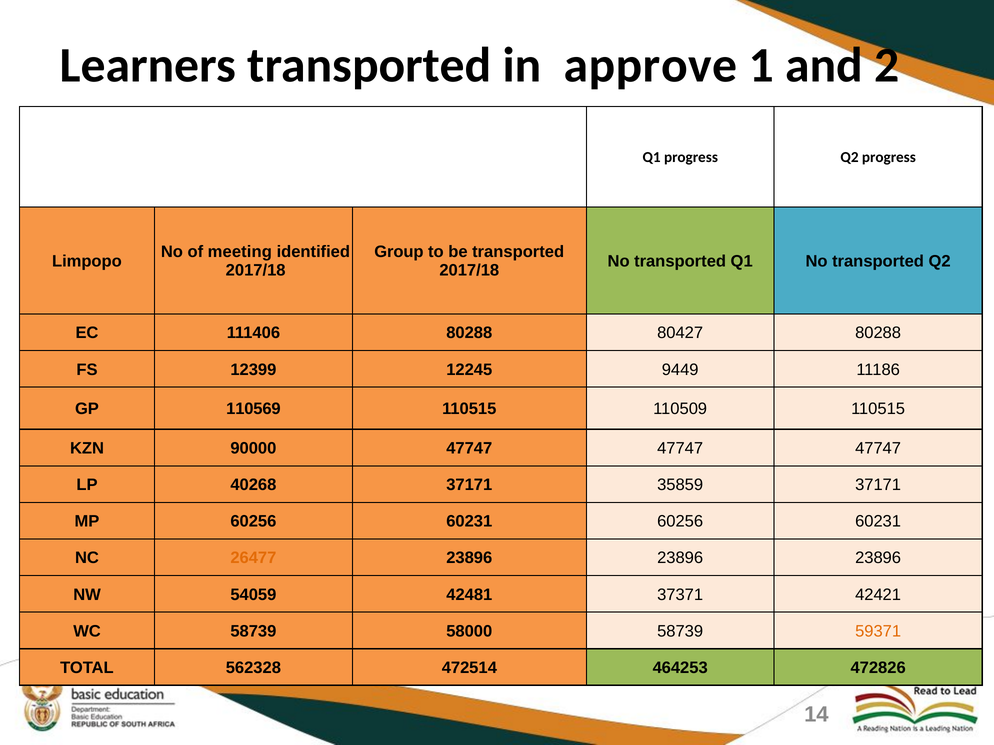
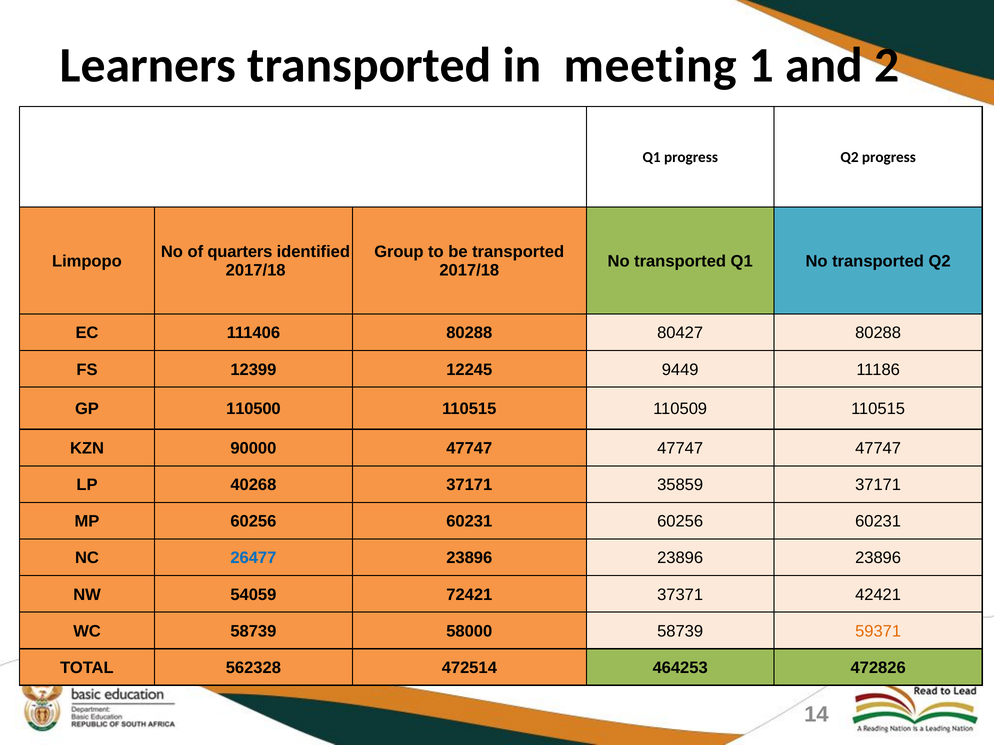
approve: approve -> meeting
meeting: meeting -> quarters
110569: 110569 -> 110500
26477 colour: orange -> blue
42481: 42481 -> 72421
